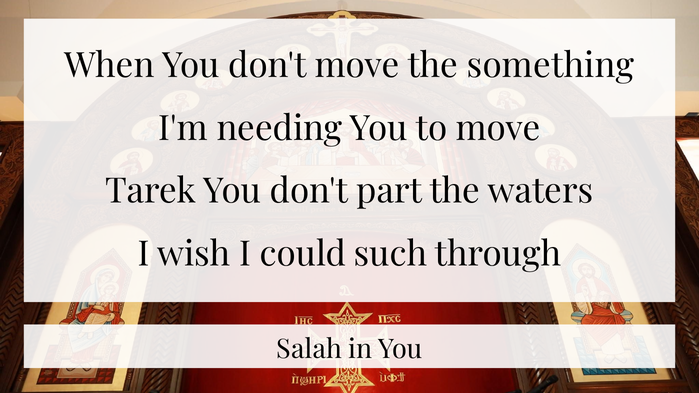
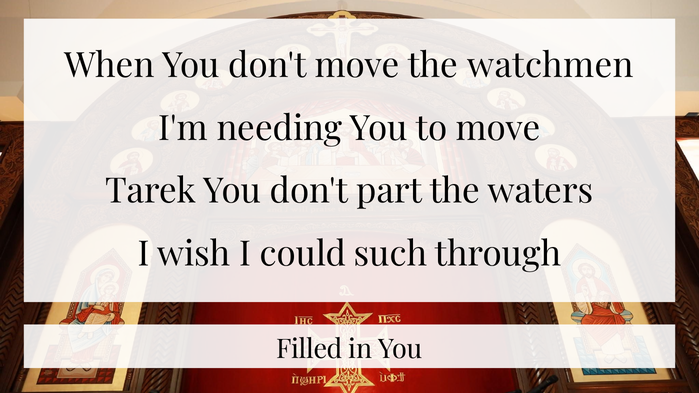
something: something -> watchmen
Salah: Salah -> Filled
